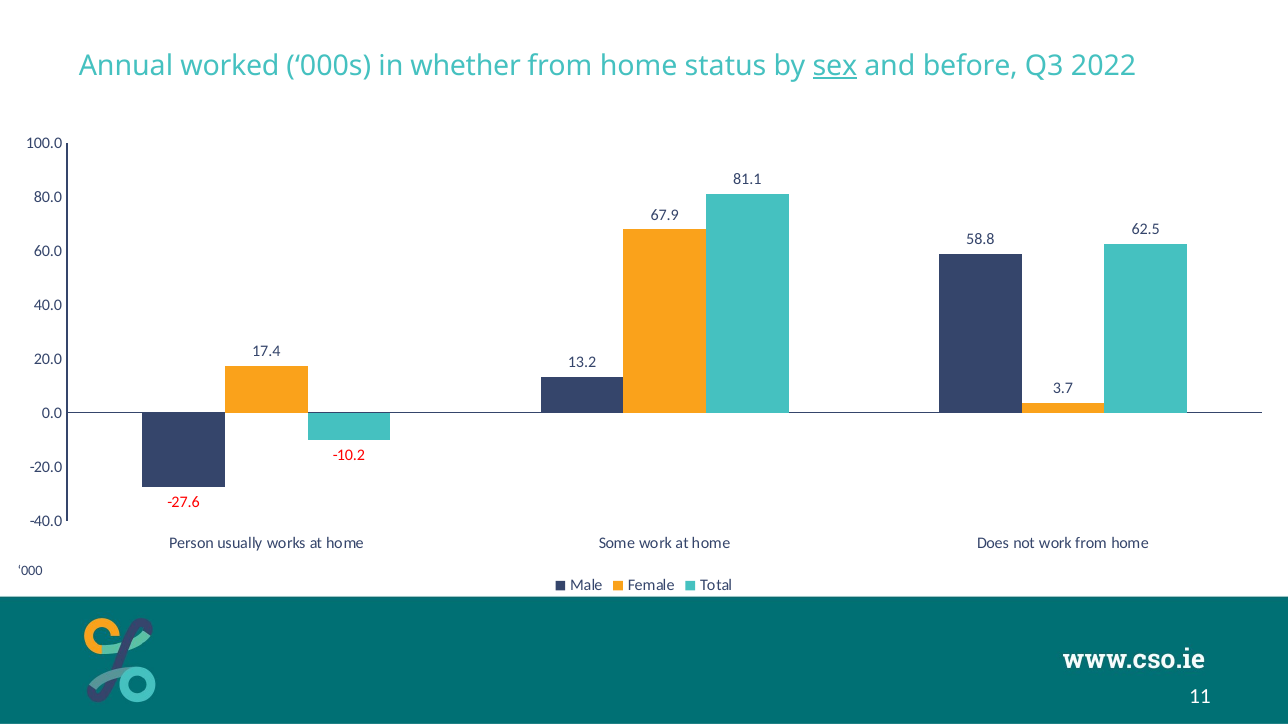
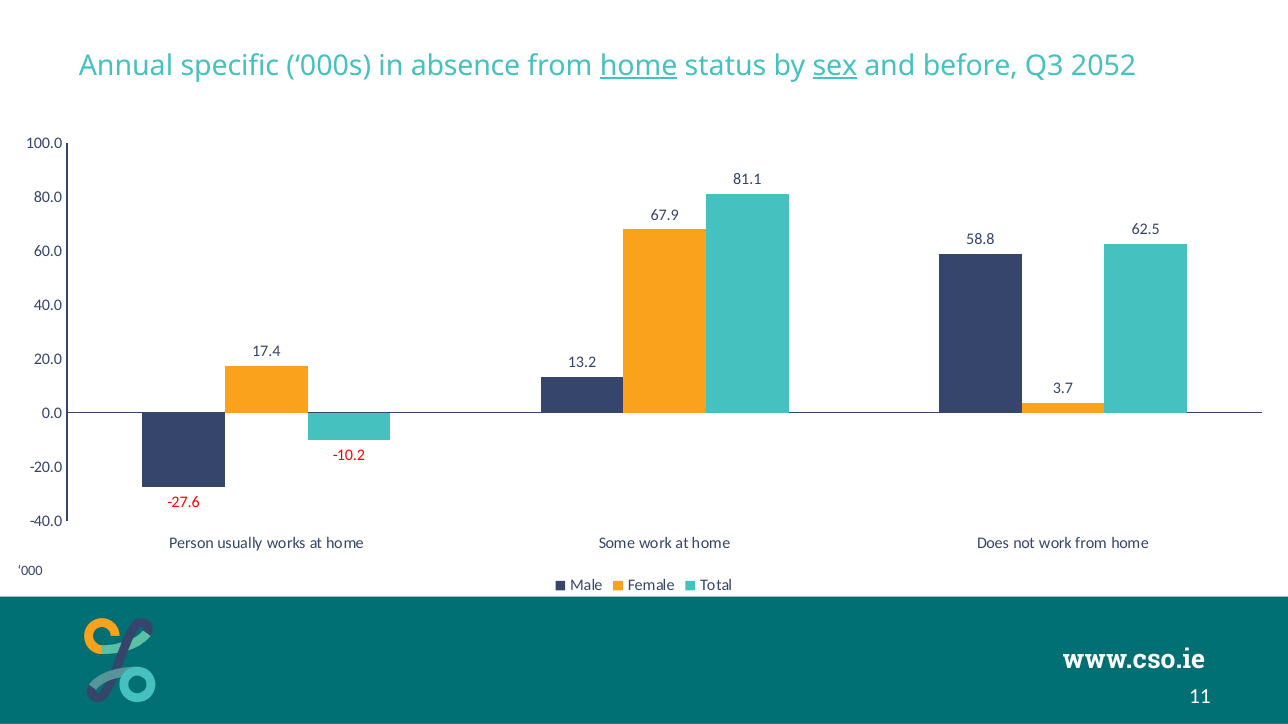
worked: worked -> specific
whether: whether -> absence
home at (639, 66) underline: none -> present
2022: 2022 -> 2052
